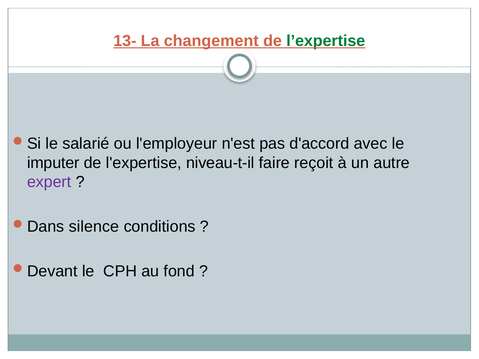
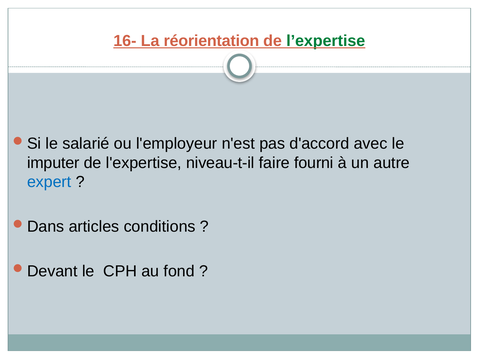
13-: 13- -> 16-
changement: changement -> réorientation
reçoit: reçoit -> fourni
expert colour: purple -> blue
silence: silence -> articles
